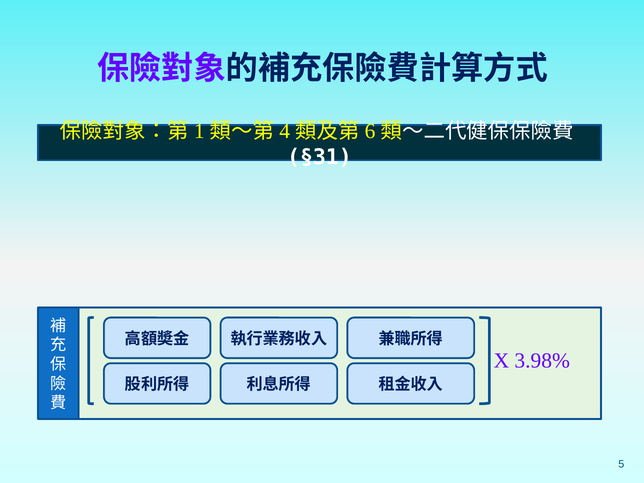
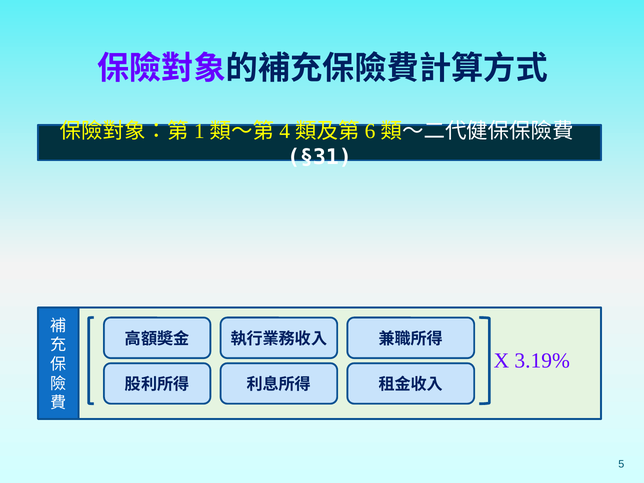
3.98%: 3.98% -> 3.19%
